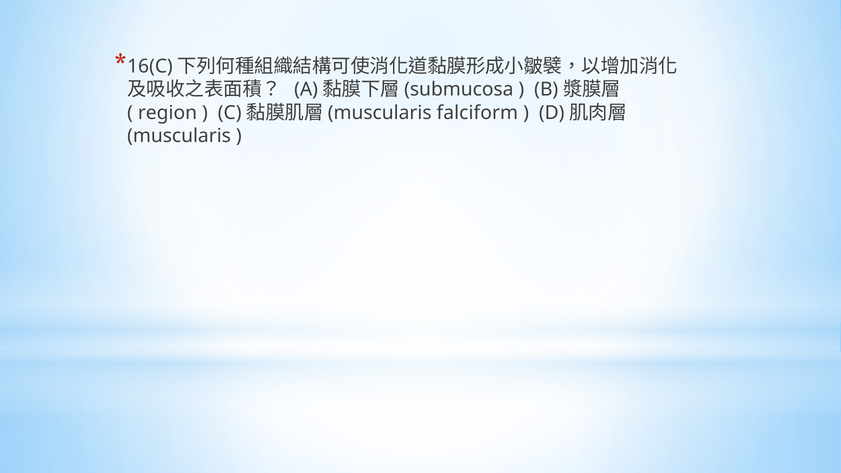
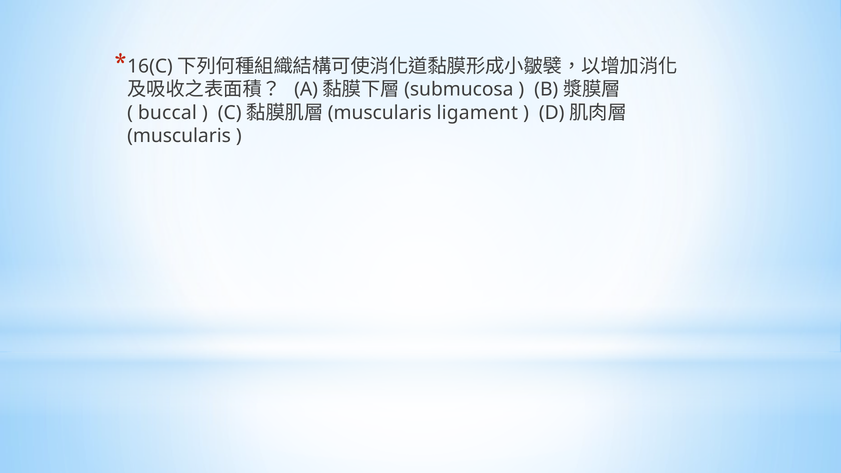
region: region -> buccal
falciform: falciform -> ligament
